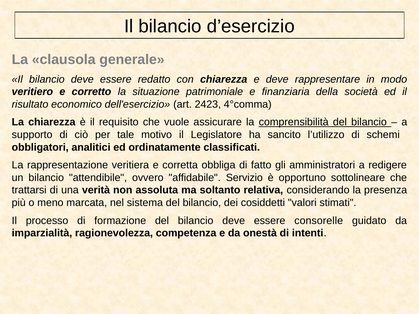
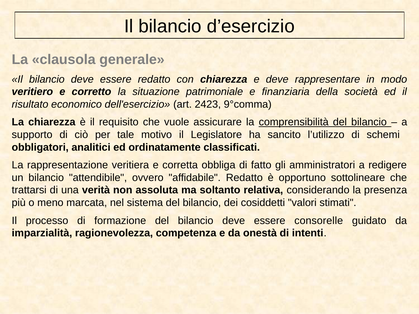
4°comma: 4°comma -> 9°comma
affidabile Servizio: Servizio -> Redatto
